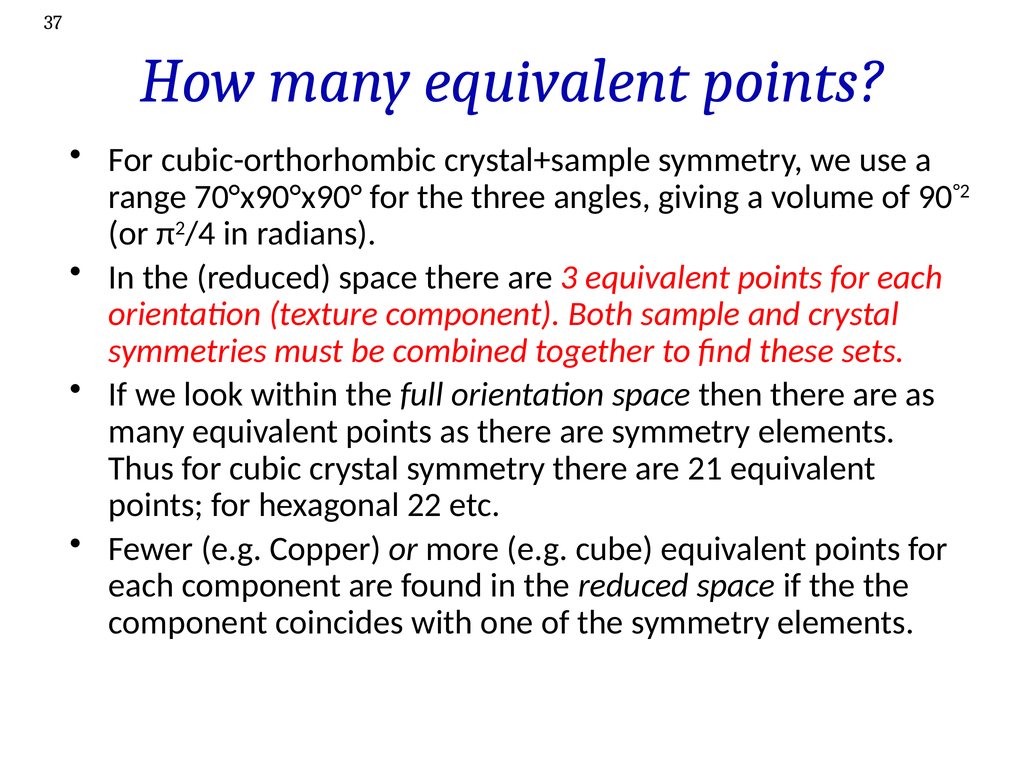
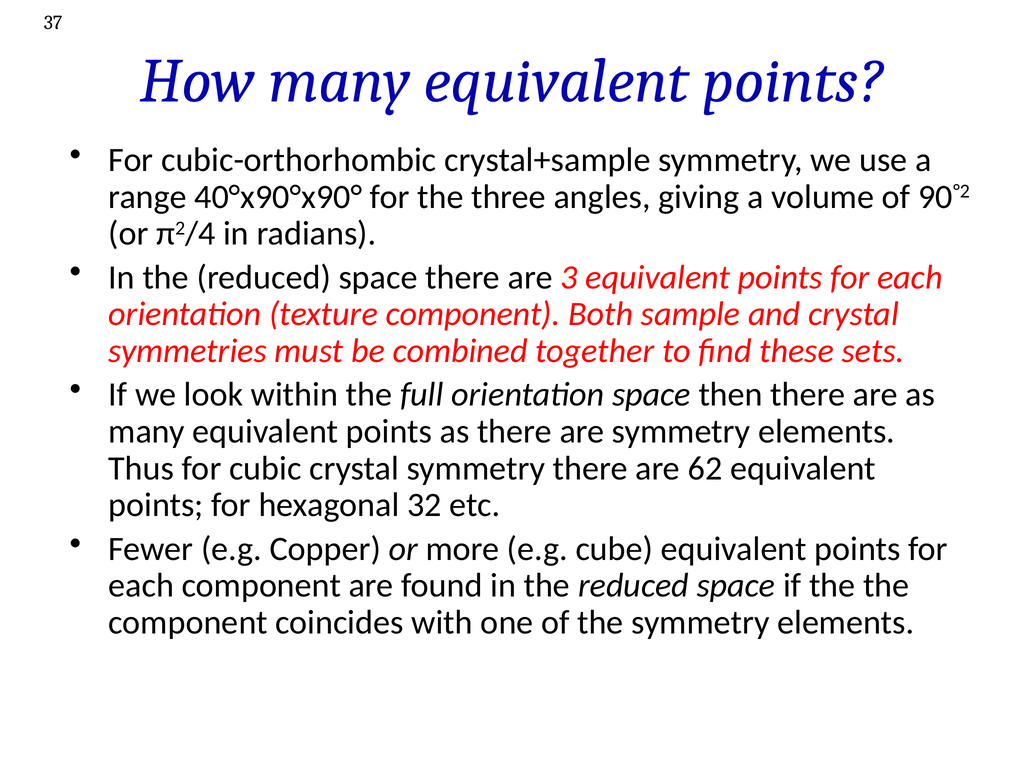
70°x90°x90°: 70°x90°x90° -> 40°x90°x90°
21: 21 -> 62
22: 22 -> 32
